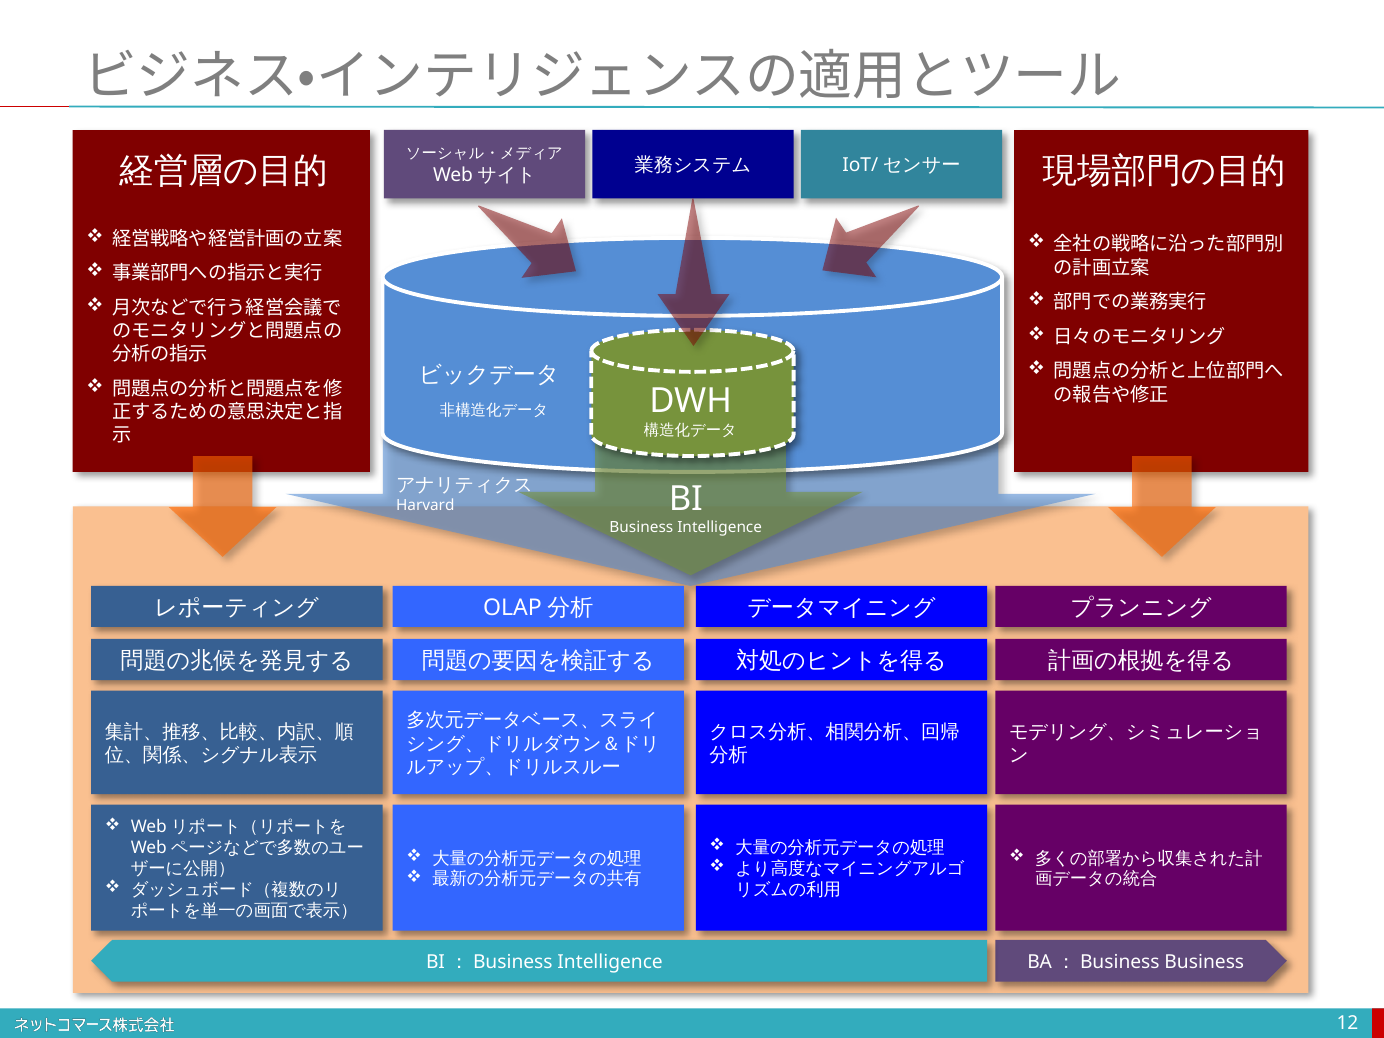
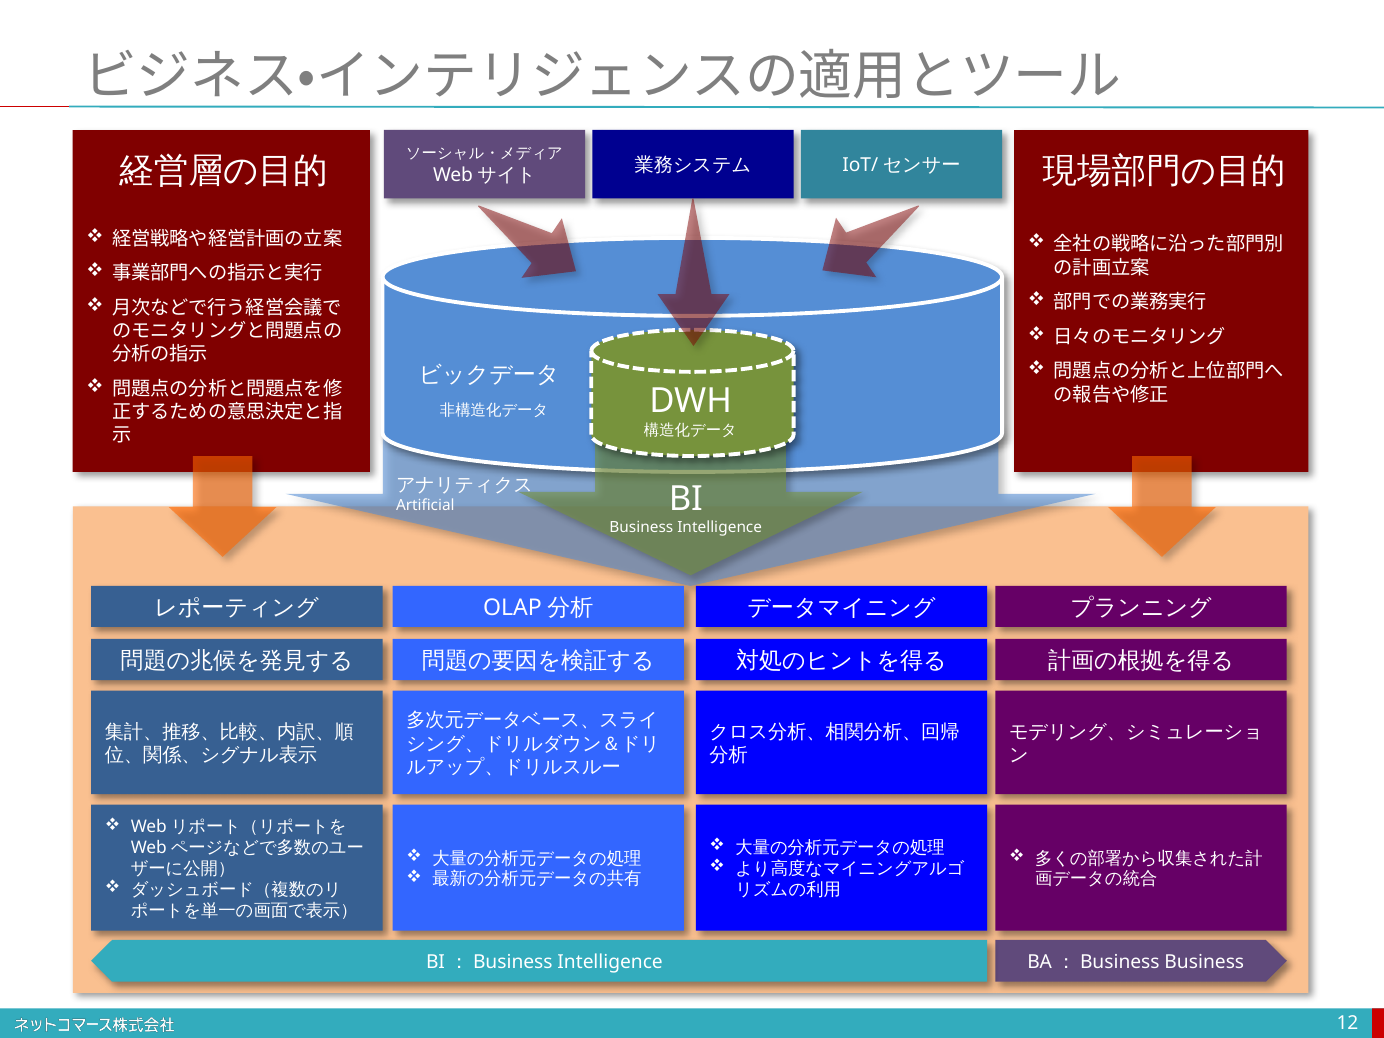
Harvard: Harvard -> Artificial
